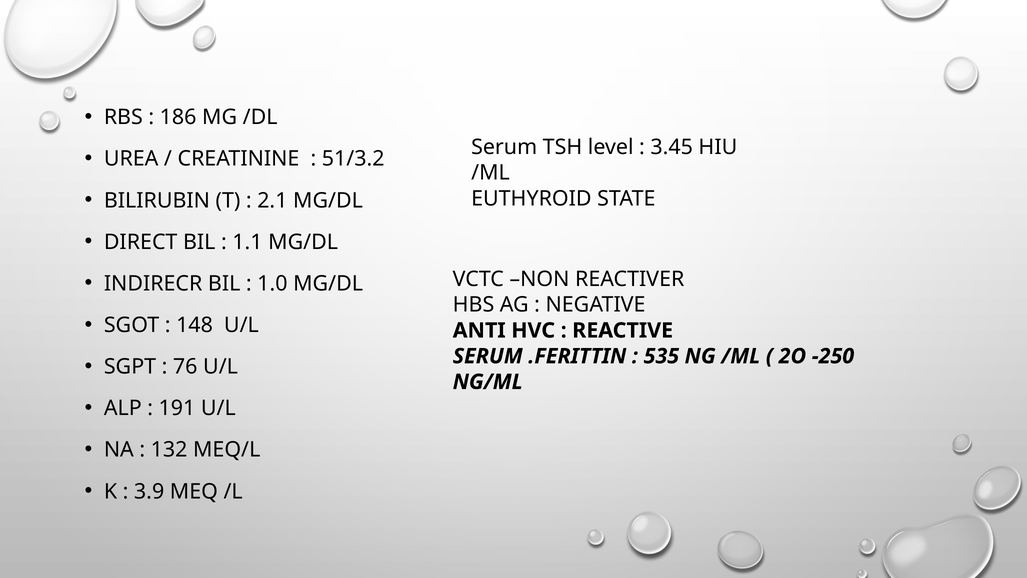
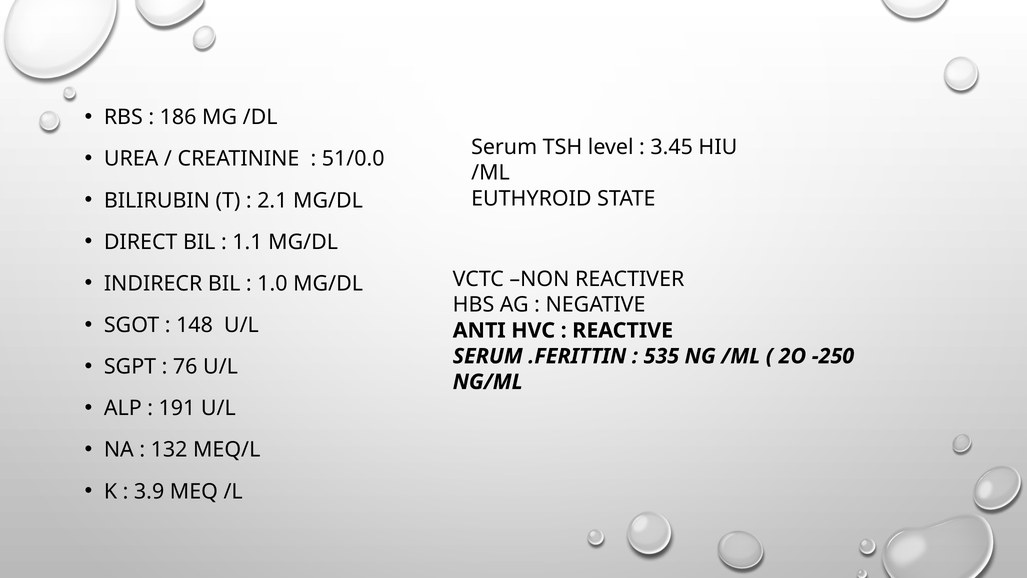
51/3.2: 51/3.2 -> 51/0.0
